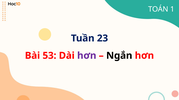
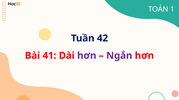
23: 23 -> 42
53: 53 -> 41
Ngắn colour: black -> purple
